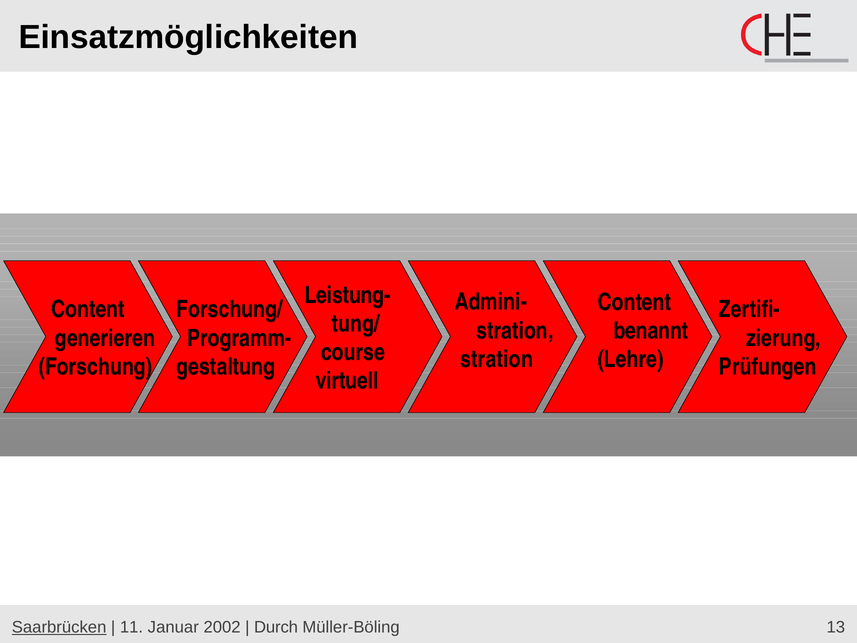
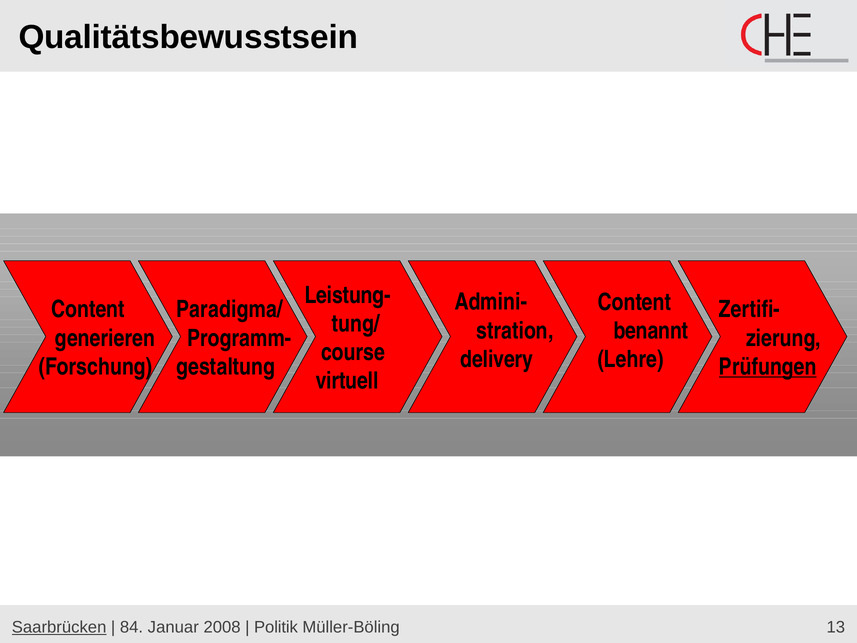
Einsatzmöglichkeiten: Einsatzmöglichkeiten -> Qualitätsbewusstsein
Forschung/: Forschung/ -> Paradigma/
stration at (497, 359): stration -> delivery
Prüfungen underline: none -> present
11: 11 -> 84
2002: 2002 -> 2008
Durch: Durch -> Politik
